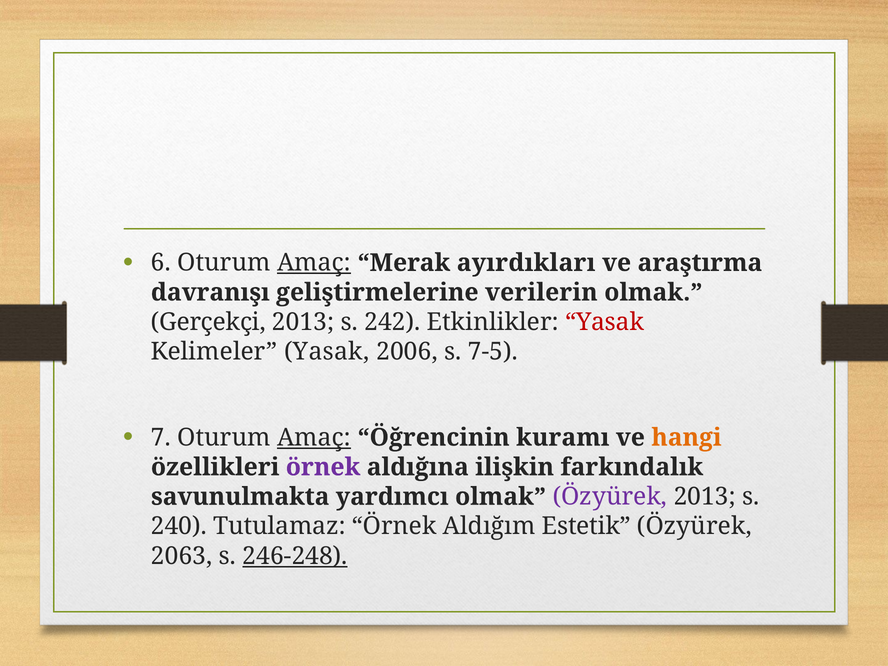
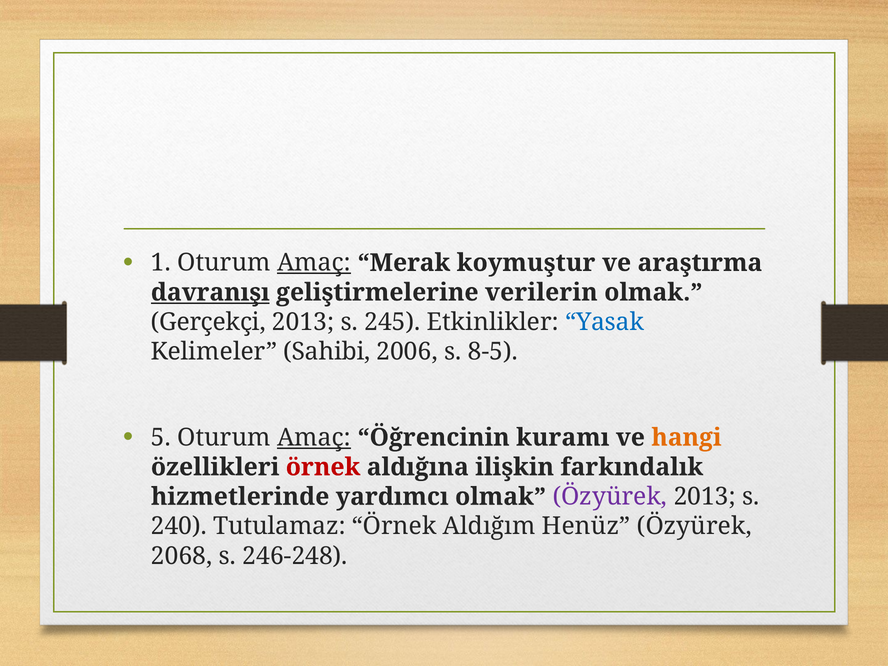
6: 6 -> 1
ayırdıkları: ayırdıkları -> koymuştur
davranışı underline: none -> present
242: 242 -> 245
Yasak at (605, 322) colour: red -> blue
Kelimeler Yasak: Yasak -> Sahibi
7-5: 7-5 -> 8-5
7: 7 -> 5
örnek at (323, 467) colour: purple -> red
savunulmakta: savunulmakta -> hizmetlerinde
Estetik: Estetik -> Henüz
2063: 2063 -> 2068
246-248 underline: present -> none
